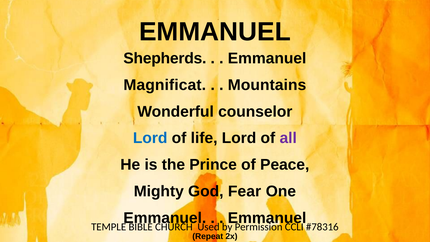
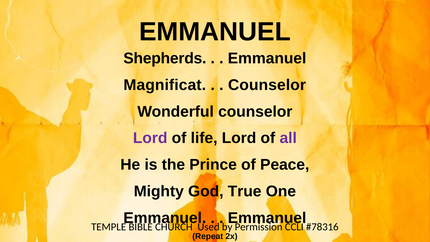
Mountains at (267, 85): Mountains -> Counselor
Lord at (150, 138) colour: blue -> purple
Fear: Fear -> True
